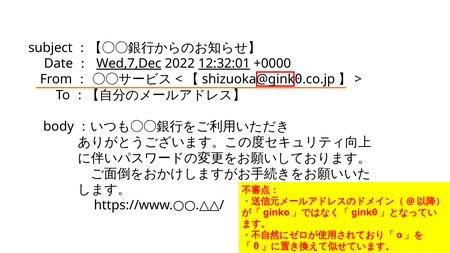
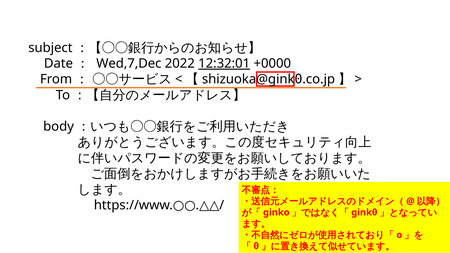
Wed,7,Dec underline: present -> none
